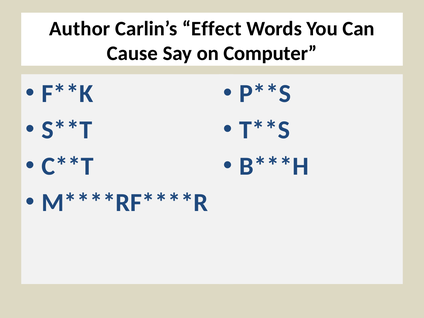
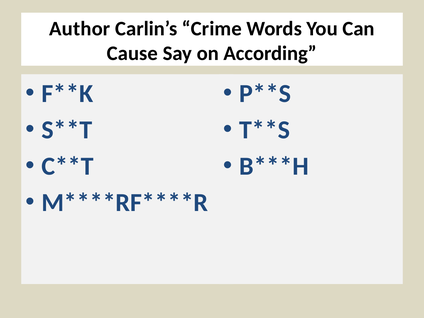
Effect: Effect -> Crime
Computer: Computer -> According
